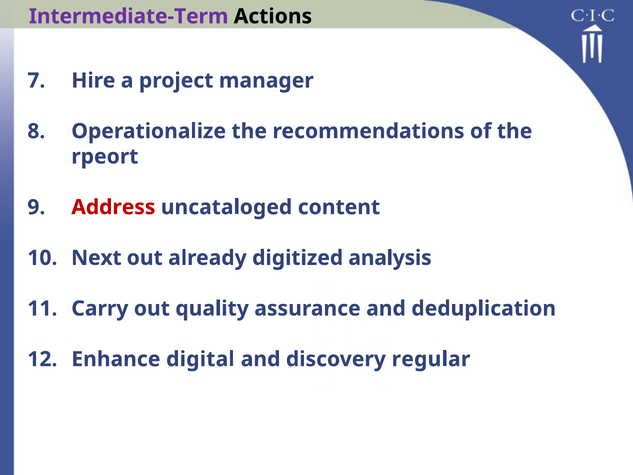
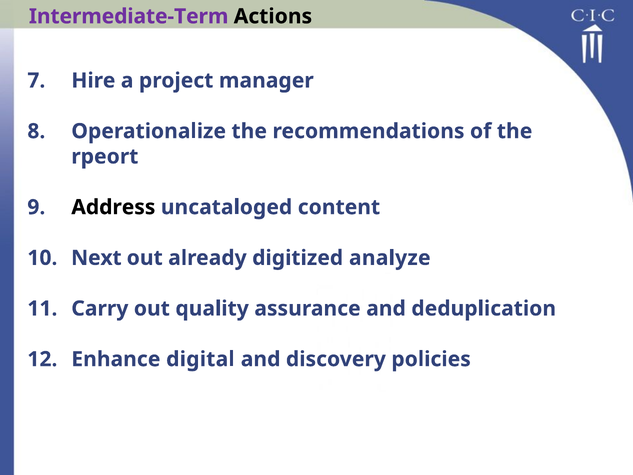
Address colour: red -> black
analysis: analysis -> analyze
regular: regular -> policies
